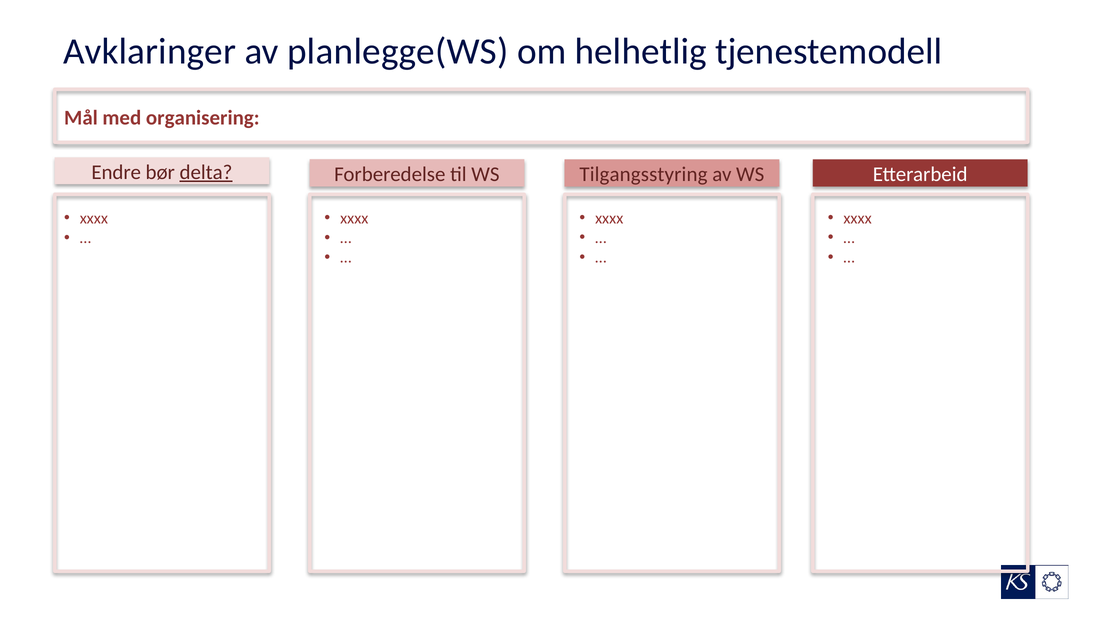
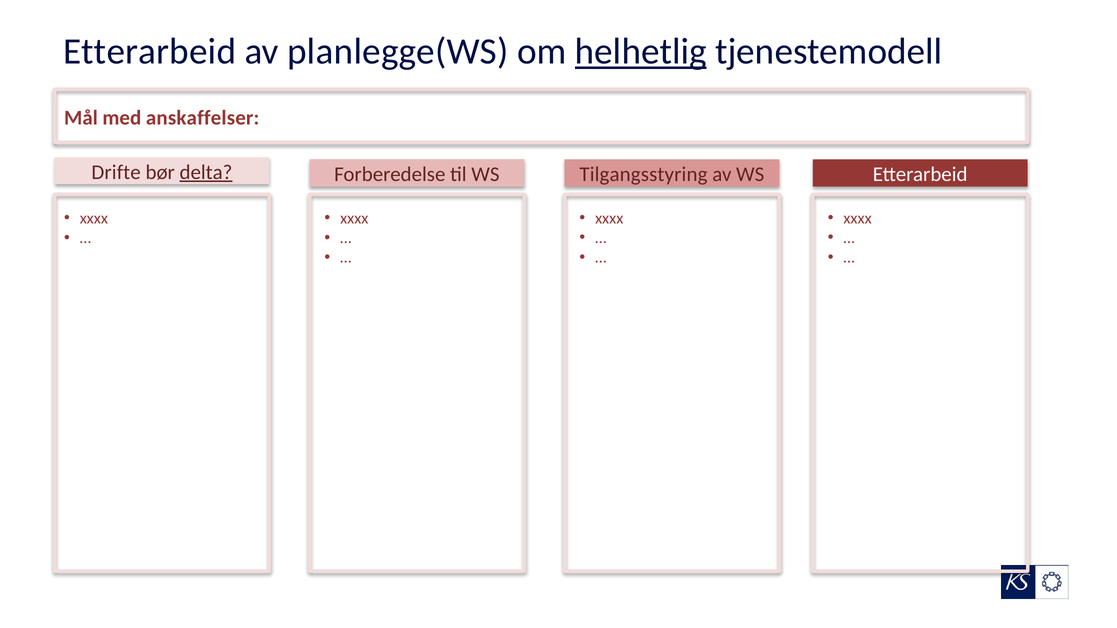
Avklaringer at (150, 52): Avklaringer -> Etterarbeid
helhetlig underline: none -> present
organisering: organisering -> anskaffelser
Endre: Endre -> Drifte
